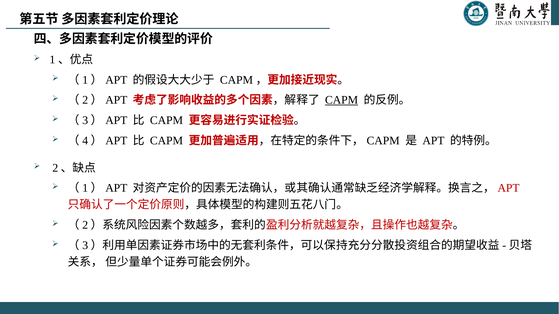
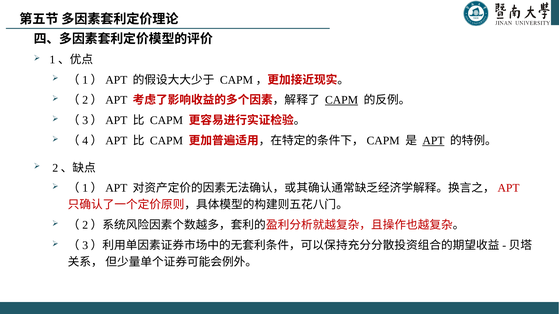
APT underline: none -> present
